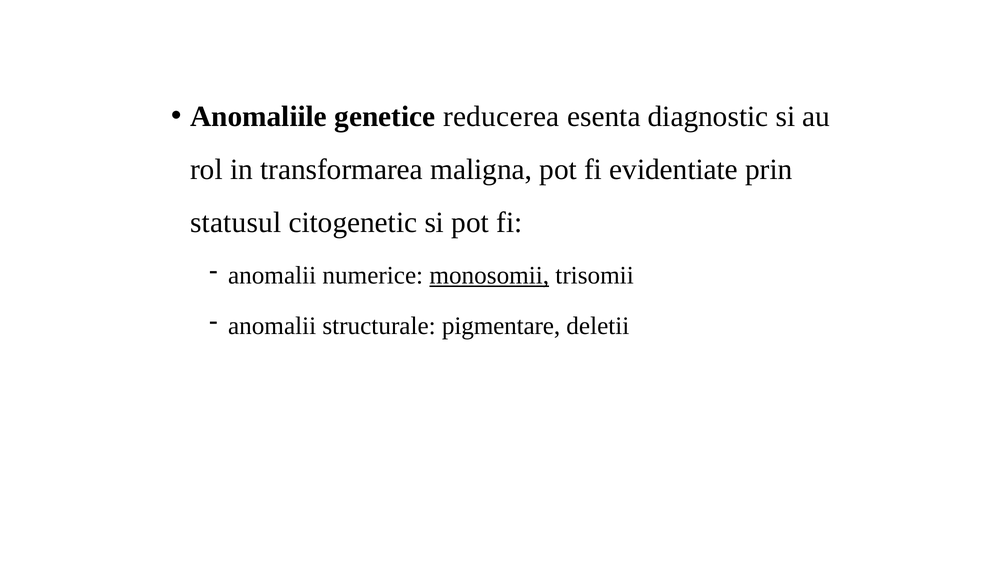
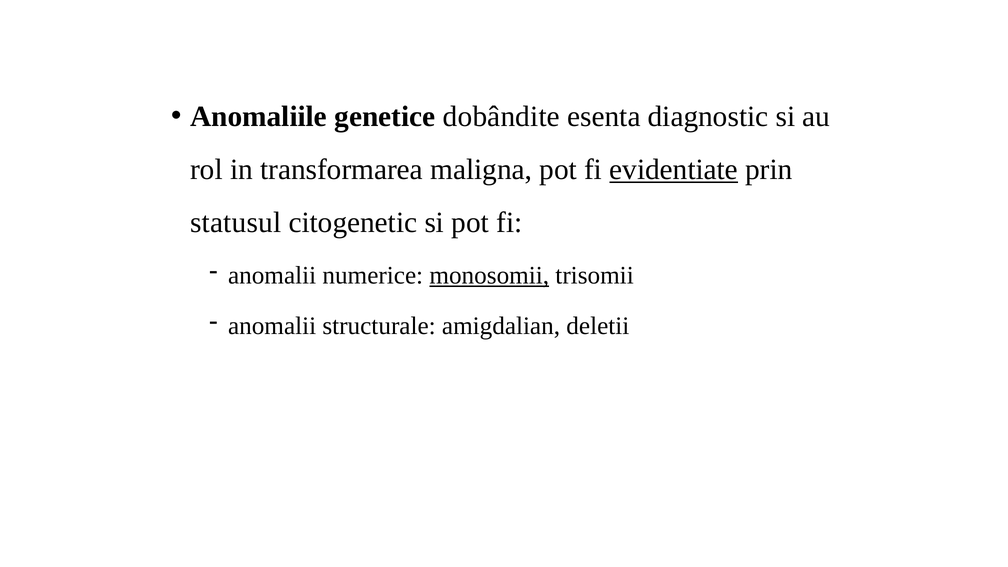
reducerea: reducerea -> dobândite
evidentiate underline: none -> present
pigmentare: pigmentare -> amigdalian
